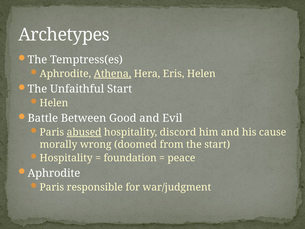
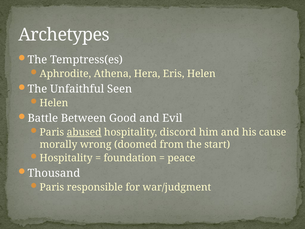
Athena underline: present -> none
Unfaithful Start: Start -> Seen
Aphrodite at (54, 173): Aphrodite -> Thousand
